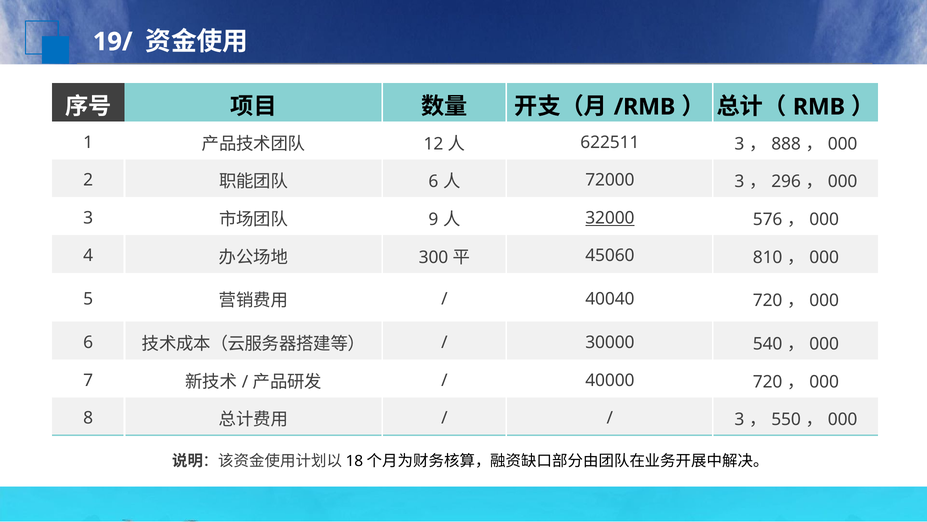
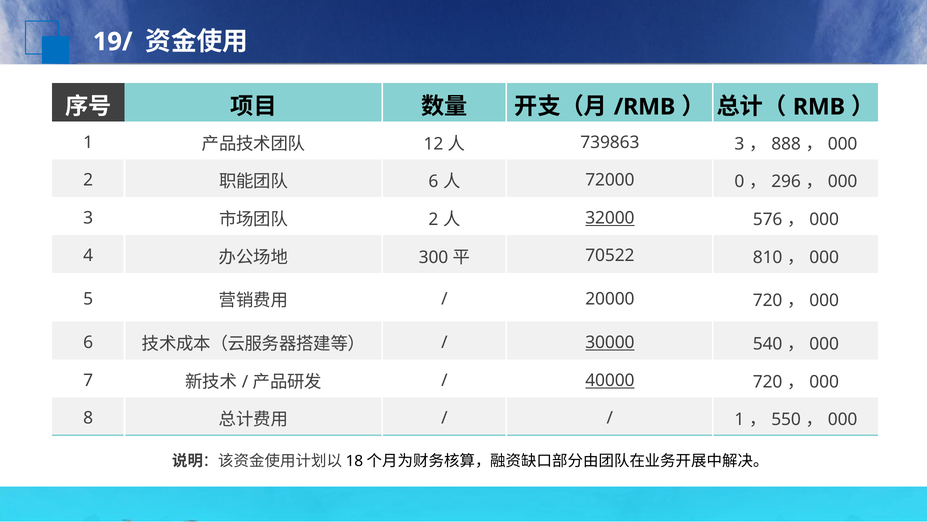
622511: 622511 -> 739863
72000 3: 3 -> 0
9 at (433, 219): 9 -> 2
45060: 45060 -> 70522
40040: 40040 -> 20000
30000 underline: none -> present
40000 underline: none -> present
3 at (739, 420): 3 -> 1
